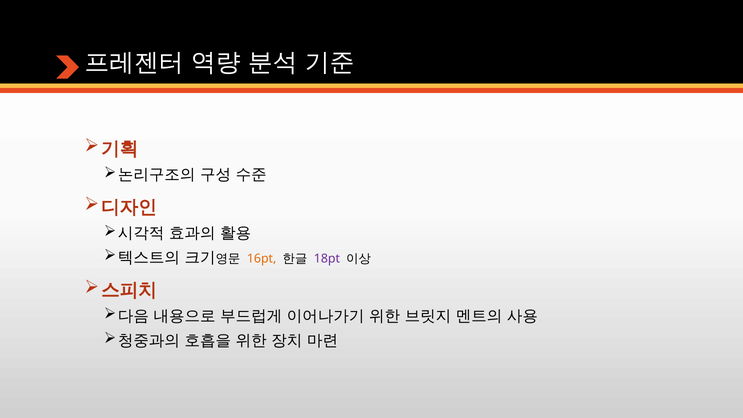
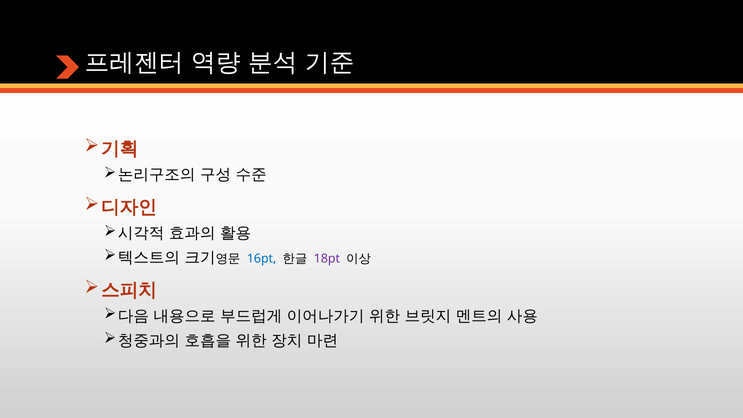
16pt colour: orange -> blue
